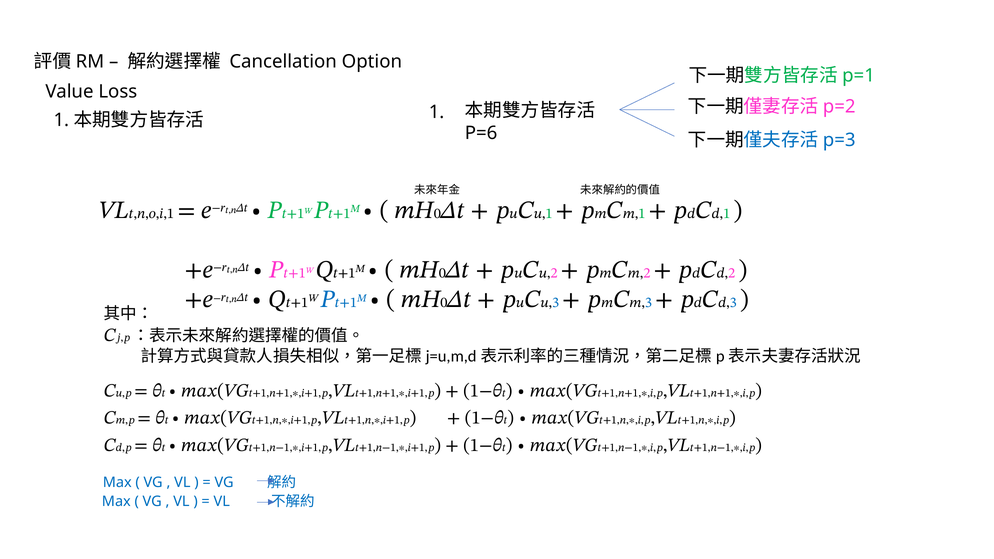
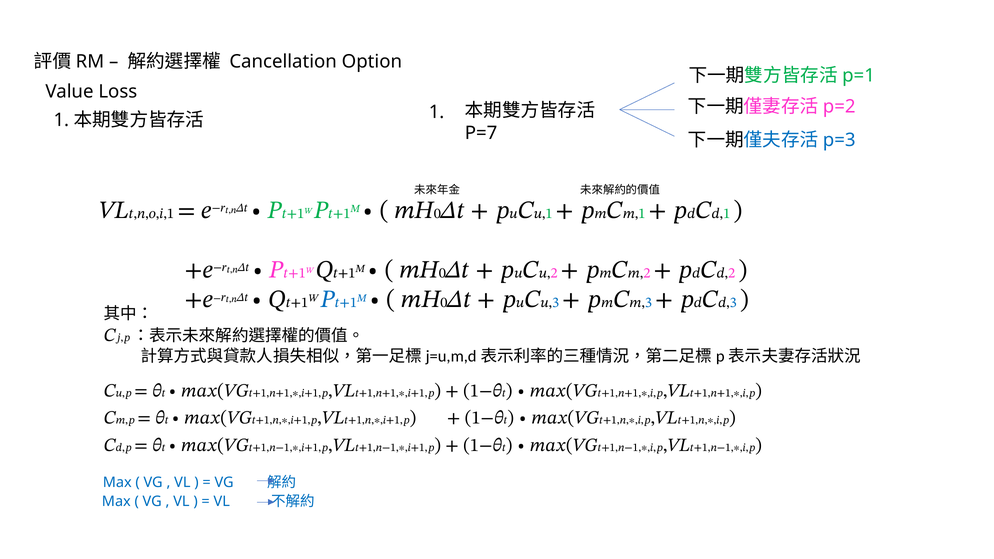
P=6: P=6 -> P=7
